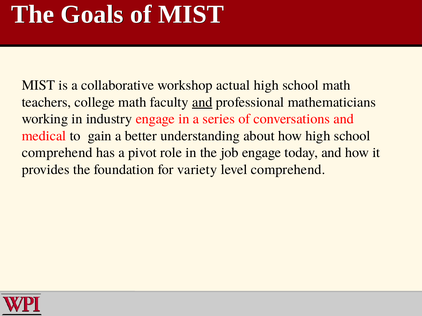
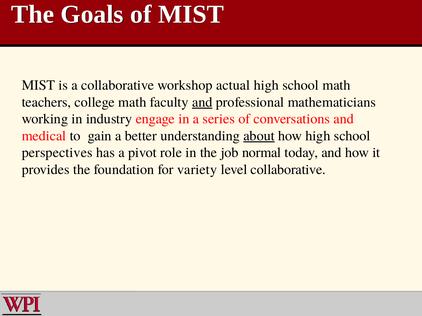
about underline: none -> present
comprehend at (57, 153): comprehend -> perspectives
job engage: engage -> normal
level comprehend: comprehend -> collaborative
